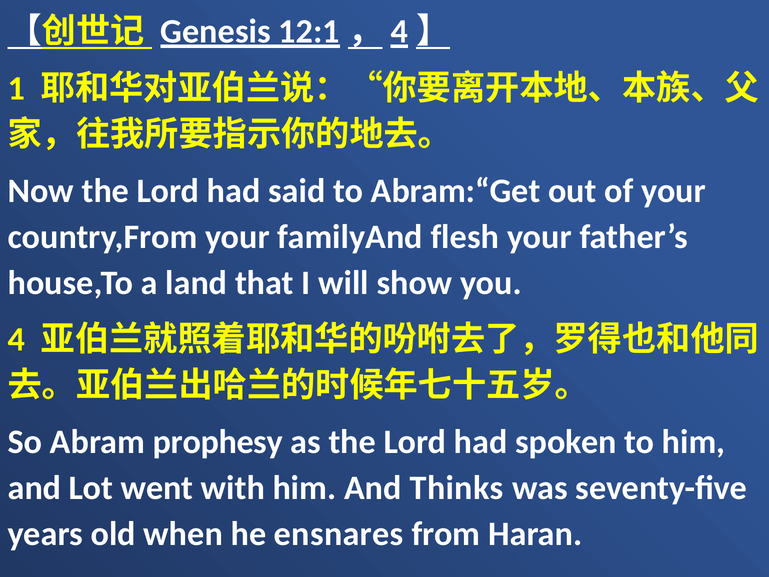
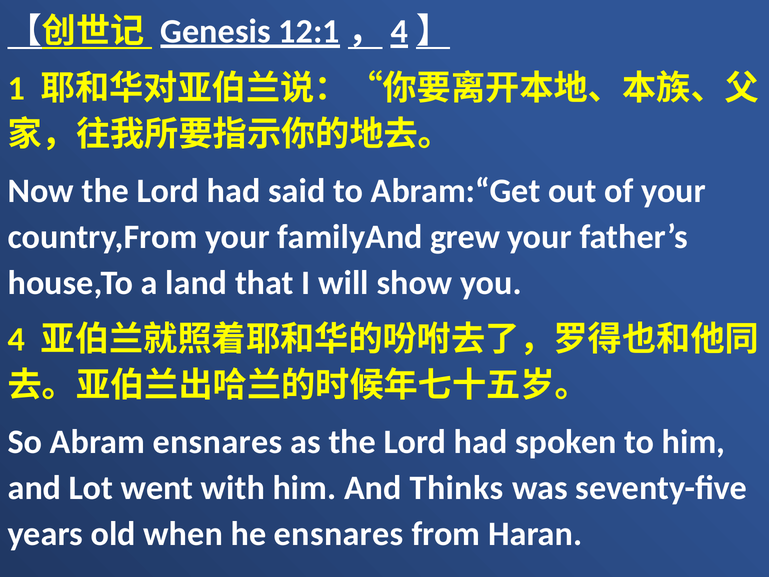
flesh: flesh -> grew
Abram prophesy: prophesy -> ensnares
